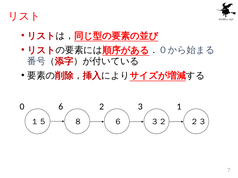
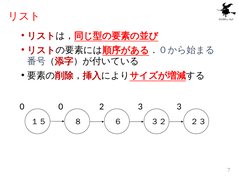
0 6: 6 -> 0
3 1: 1 -> 3
